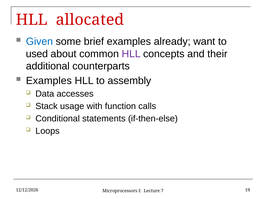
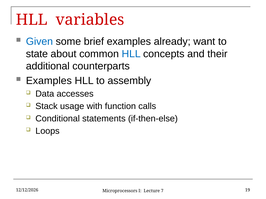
allocated: allocated -> variables
used: used -> state
HLL at (131, 54) colour: purple -> blue
